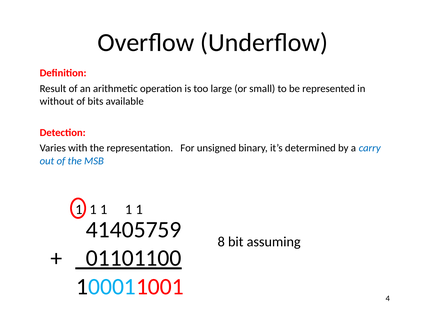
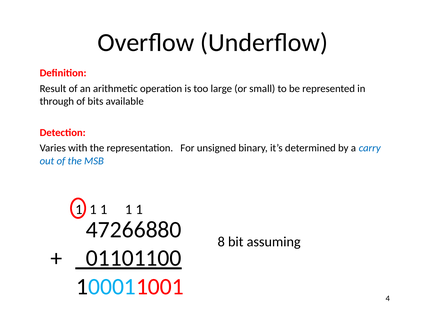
without: without -> through
41405759: 41405759 -> 47266880
